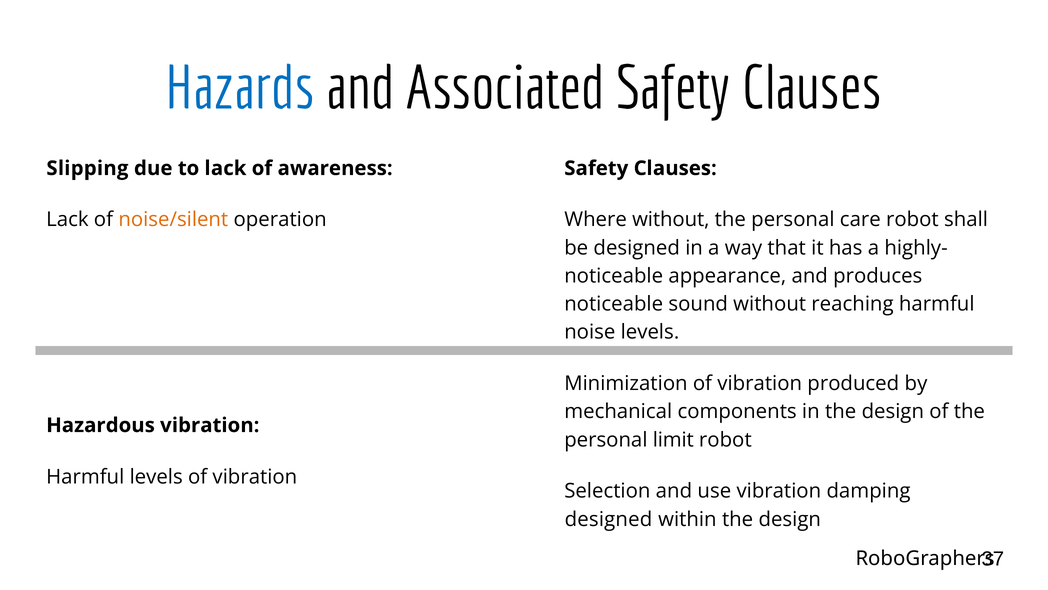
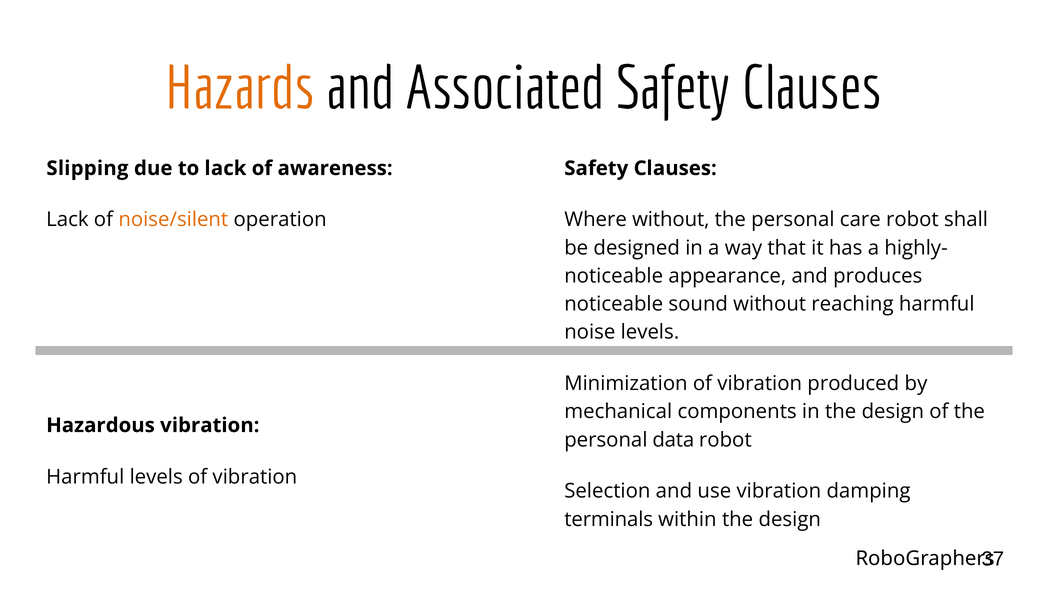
Hazards colour: blue -> orange
limit: limit -> data
designed at (608, 519): designed -> terminals
